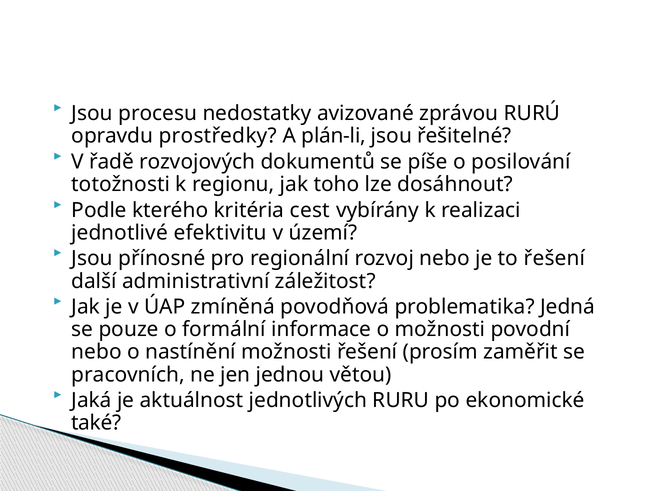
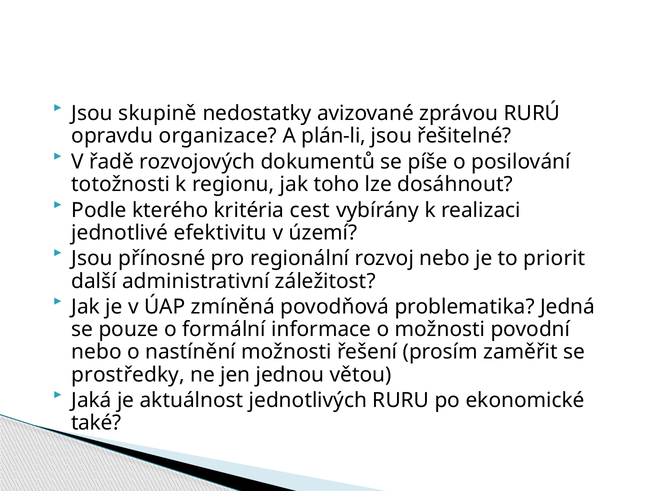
procesu: procesu -> skupině
prostředky: prostředky -> organizace
to řešení: řešení -> priorit
pracovních: pracovních -> prostředky
